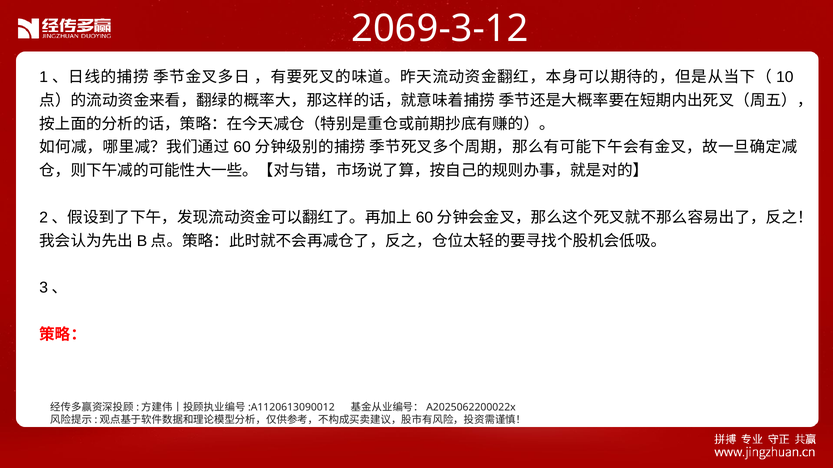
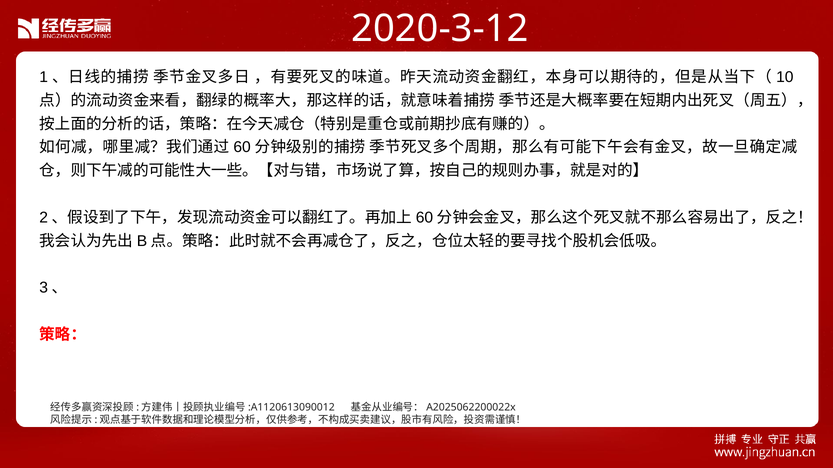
2069-3-12: 2069-3-12 -> 2020-3-12
